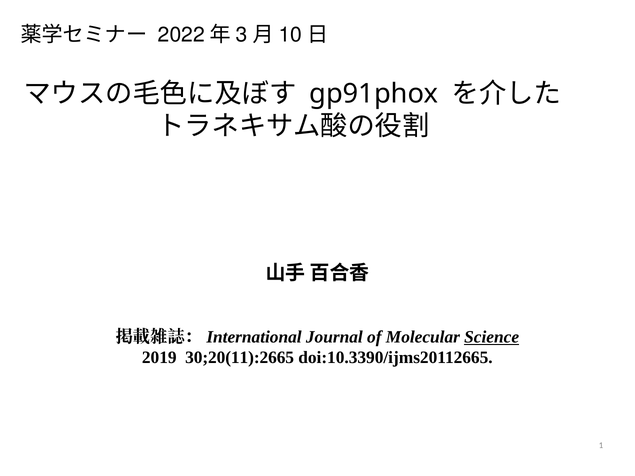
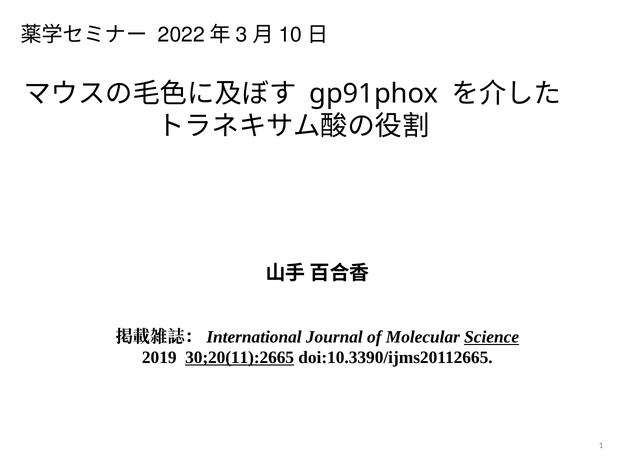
30;20(11):2665 underline: none -> present
